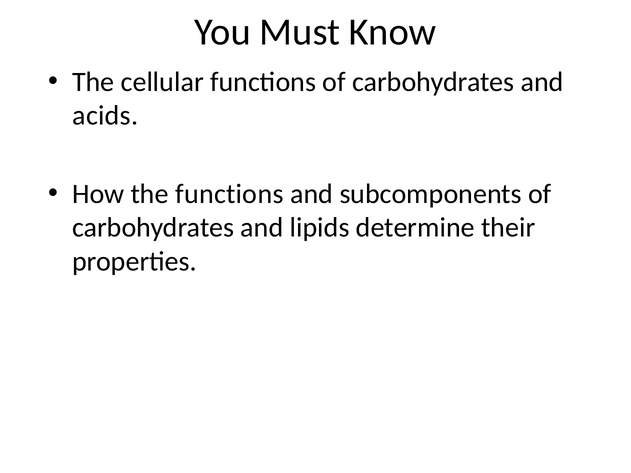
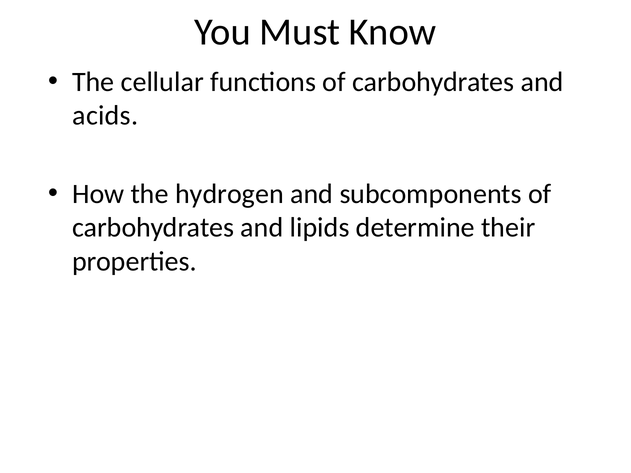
the functions: functions -> hydrogen
